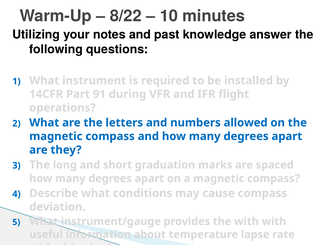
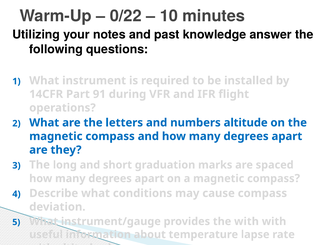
8/22: 8/22 -> 0/22
numbers allowed: allowed -> altitude
